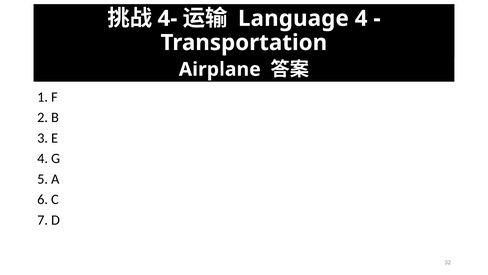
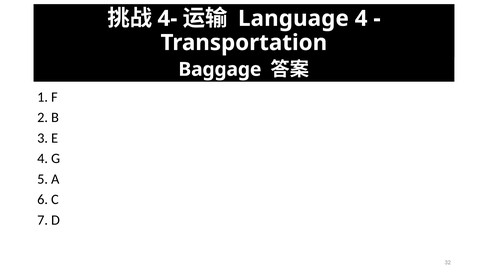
Airplane: Airplane -> Baggage
